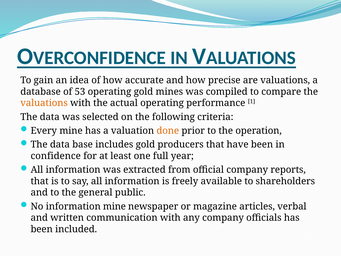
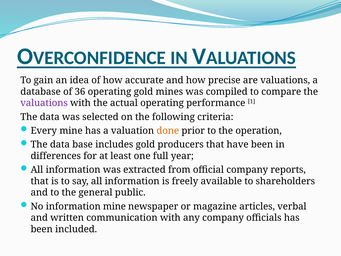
53: 53 -> 36
valuations at (44, 103) colour: orange -> purple
confidence: confidence -> differences
